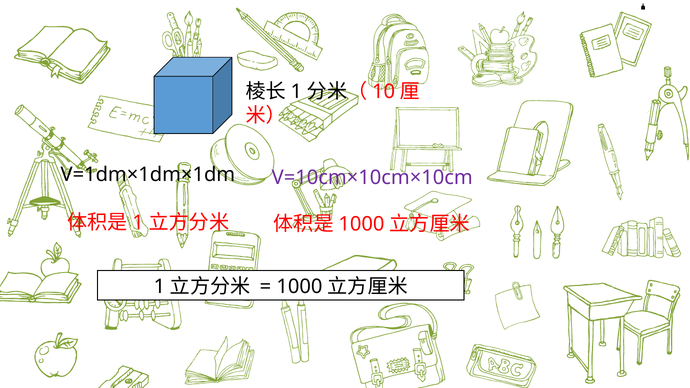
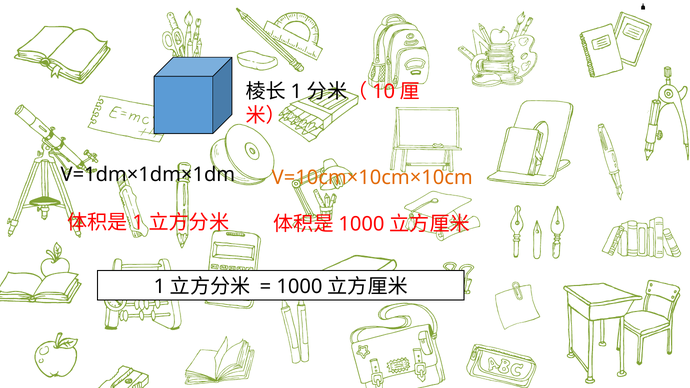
V=10cm×10cm×10cm colour: purple -> orange
